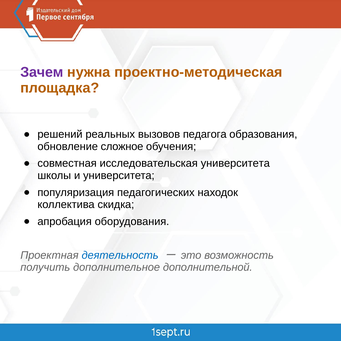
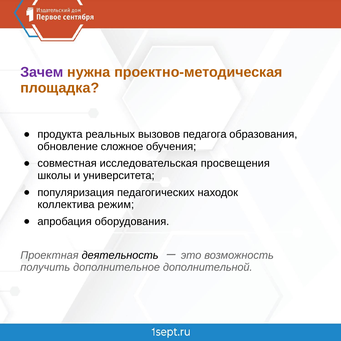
решений: решений -> продукта
исследовательская университета: университета -> просвещения
скидка: скидка -> режим
деятельность colour: blue -> black
